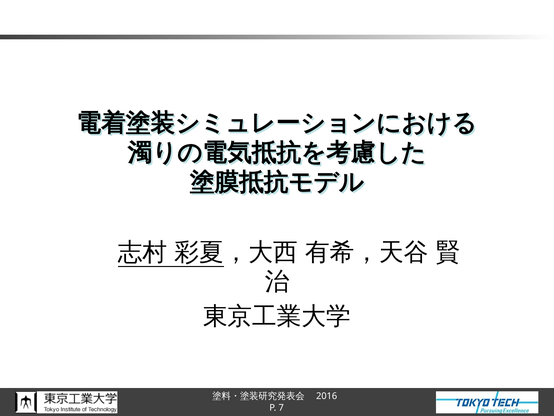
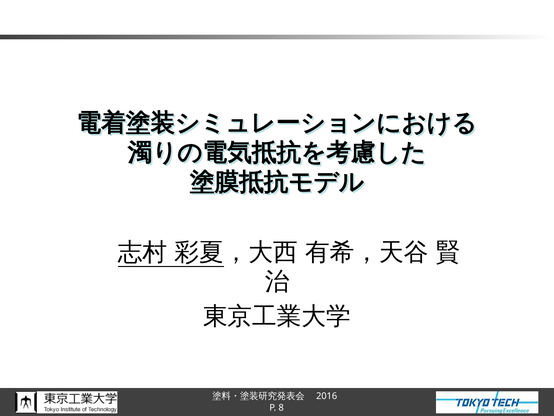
7: 7 -> 8
